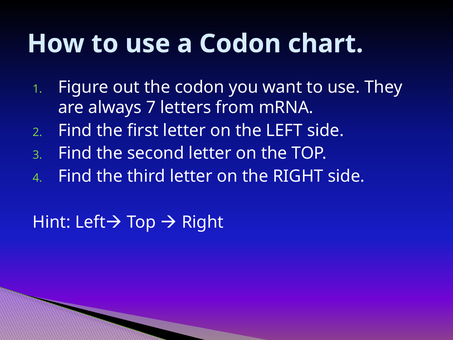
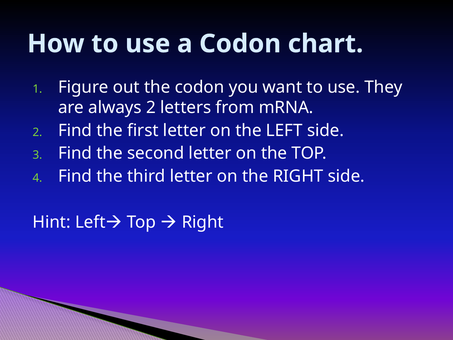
always 7: 7 -> 2
